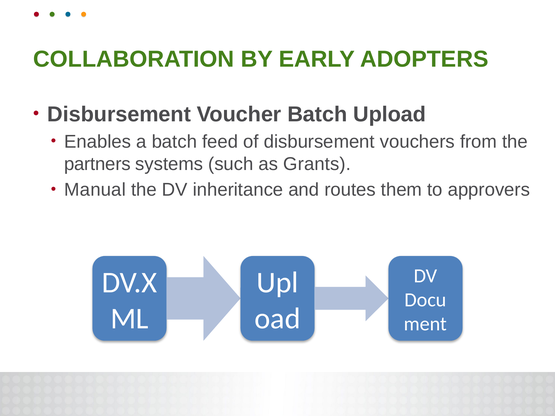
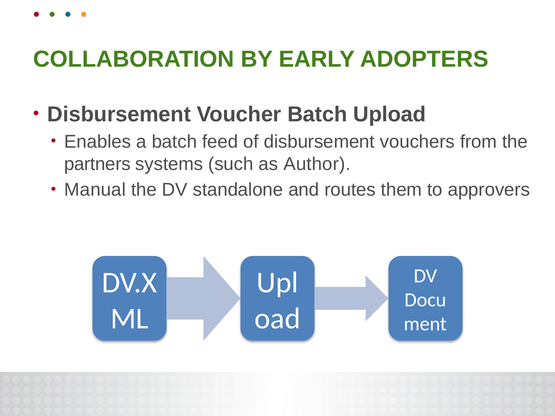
Grants: Grants -> Author
inheritance: inheritance -> standalone
